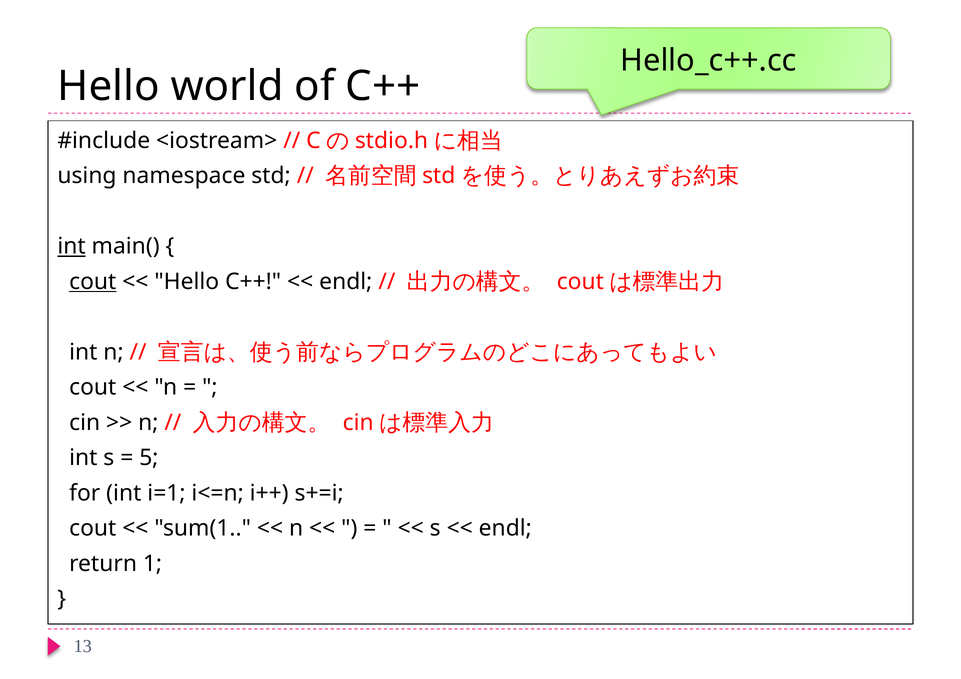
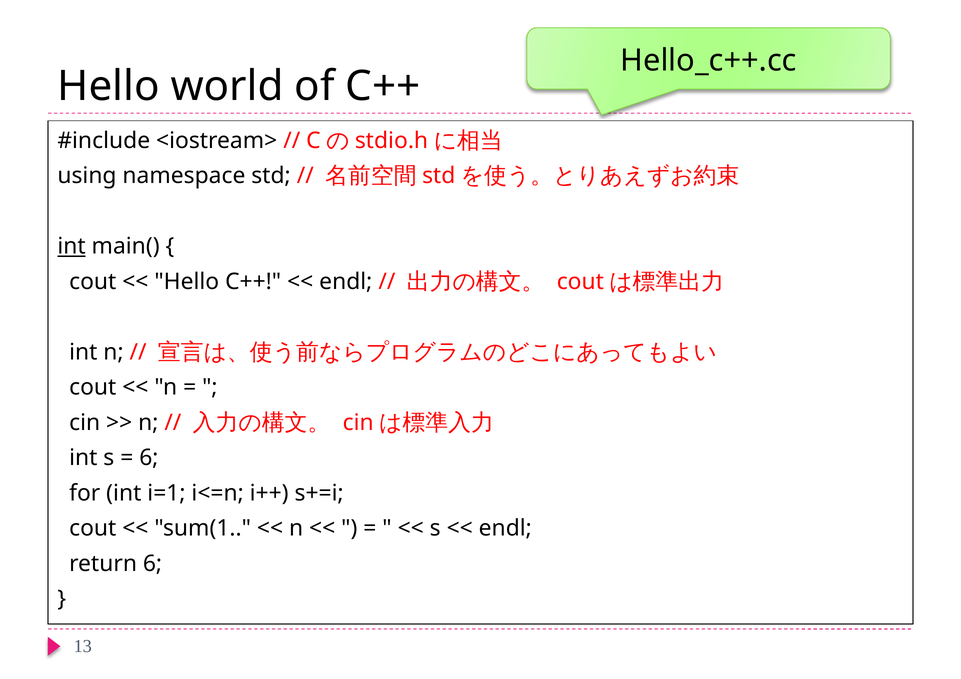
cout at (93, 282) underline: present -> none
5 at (149, 458): 5 -> 6
return 1: 1 -> 6
